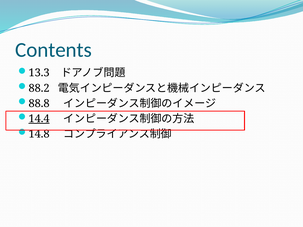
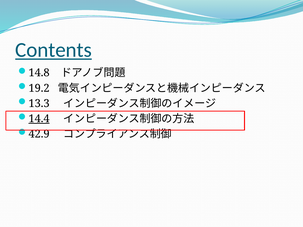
Contents underline: none -> present
13.3: 13.3 -> 14.8
88.2: 88.2 -> 19.2
88.8: 88.8 -> 13.3
14.8: 14.8 -> 42.9
